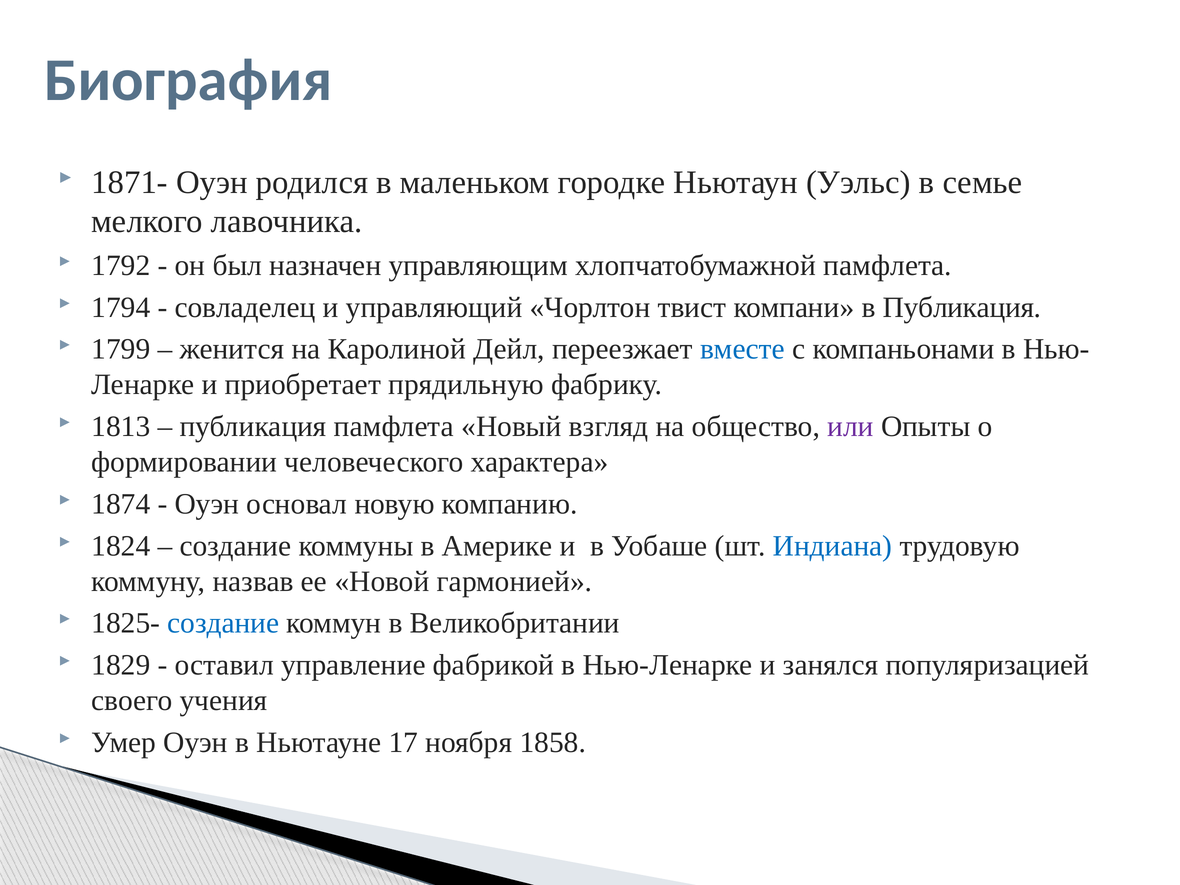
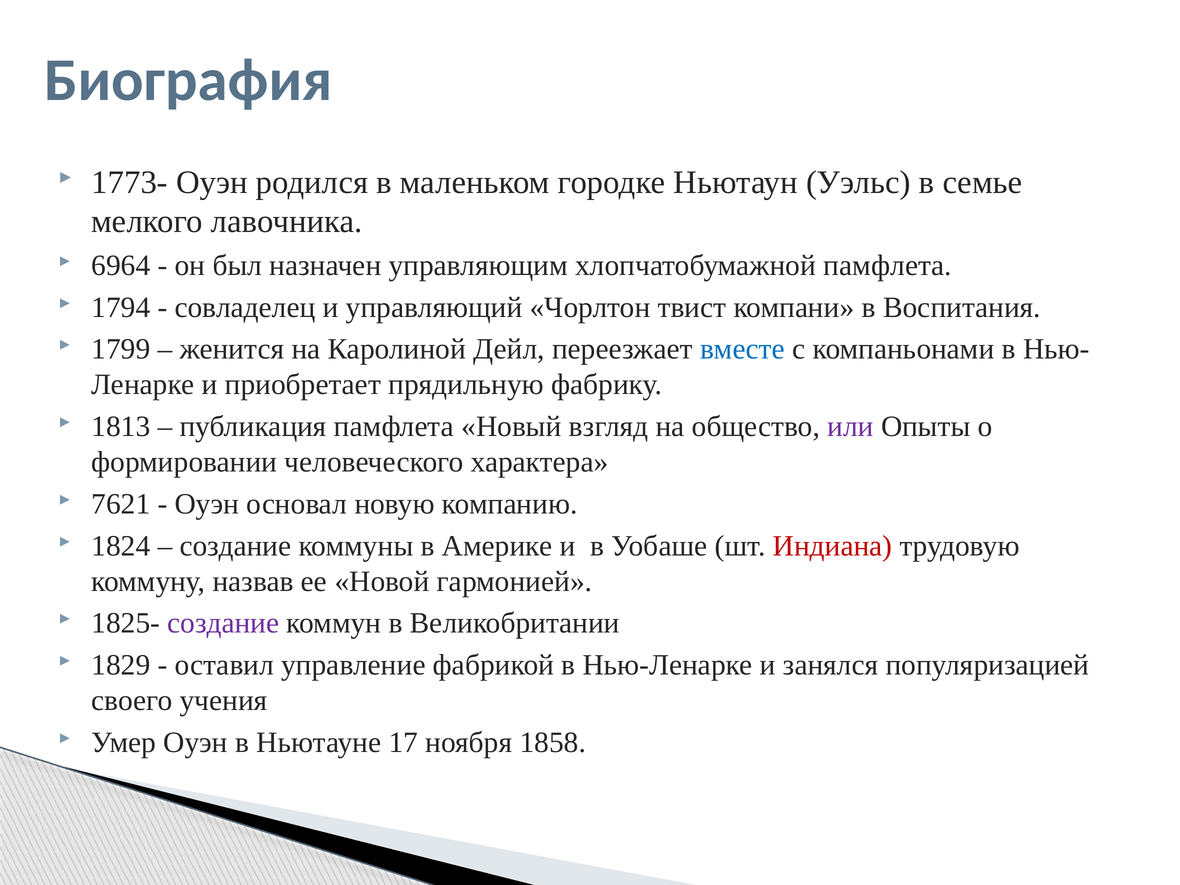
1871-: 1871- -> 1773-
1792: 1792 -> 6964
в Публикация: Публикация -> Воспитания
1874: 1874 -> 7621
Индиана colour: blue -> red
создание at (223, 623) colour: blue -> purple
